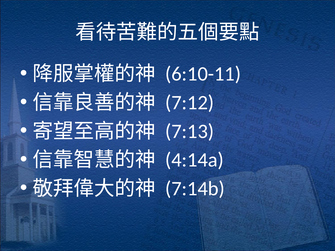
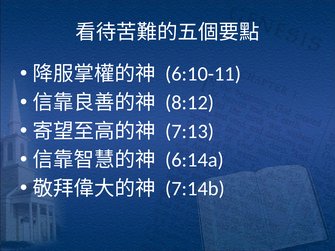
7:12: 7:12 -> 8:12
4:14a: 4:14a -> 6:14a
